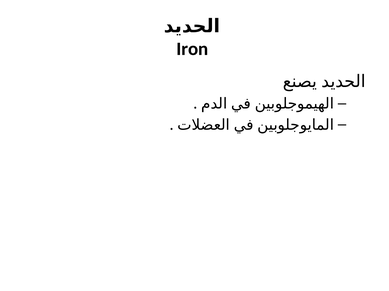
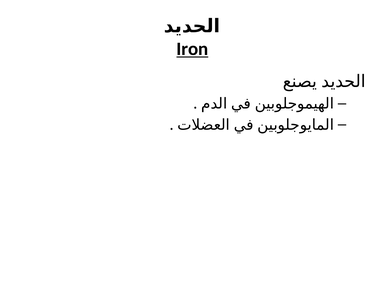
Iron underline: none -> present
